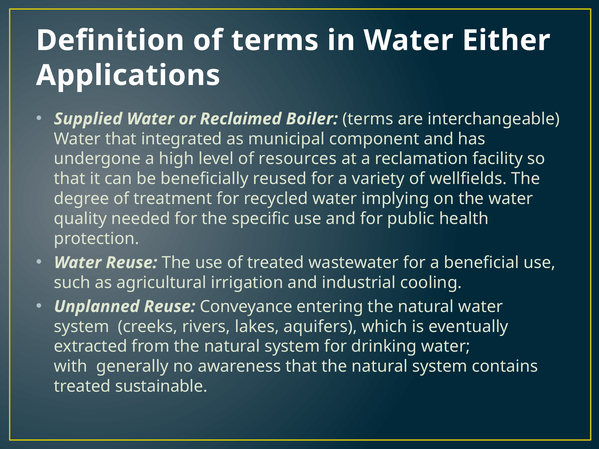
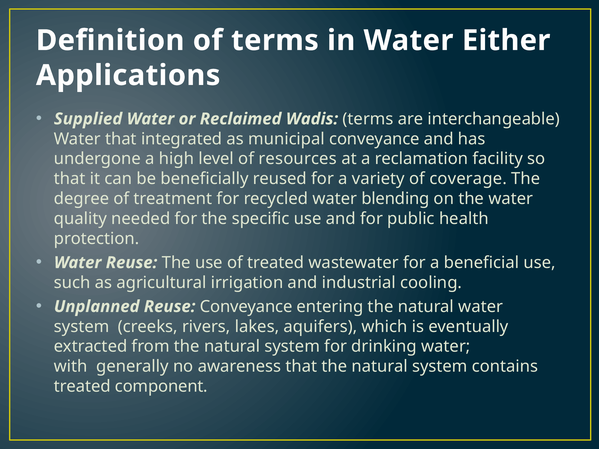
Boiler: Boiler -> Wadis
municipal component: component -> conveyance
wellfields: wellfields -> coverage
implying: implying -> blending
sustainable: sustainable -> component
